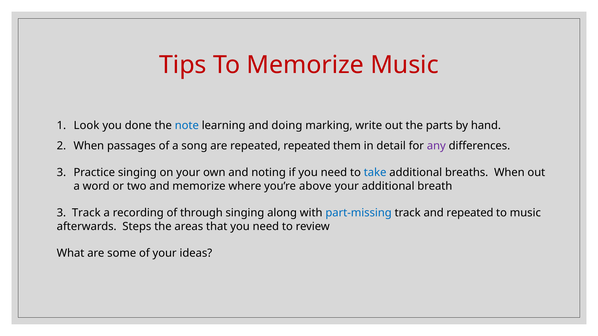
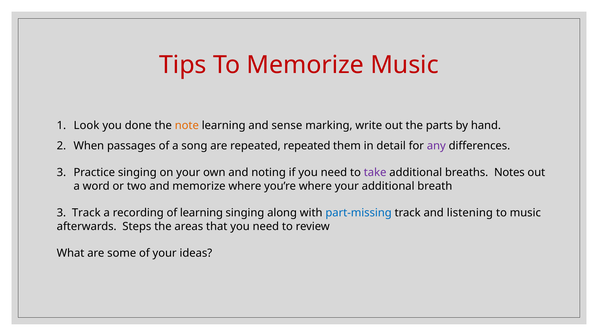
note colour: blue -> orange
doing: doing -> sense
take colour: blue -> purple
breaths When: When -> Notes
you’re above: above -> where
of through: through -> learning
and repeated: repeated -> listening
